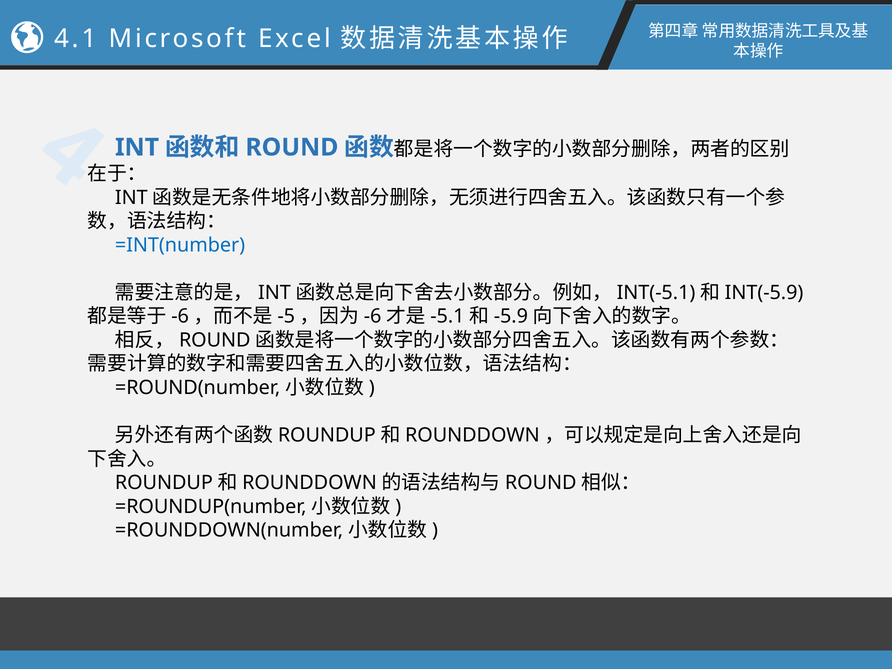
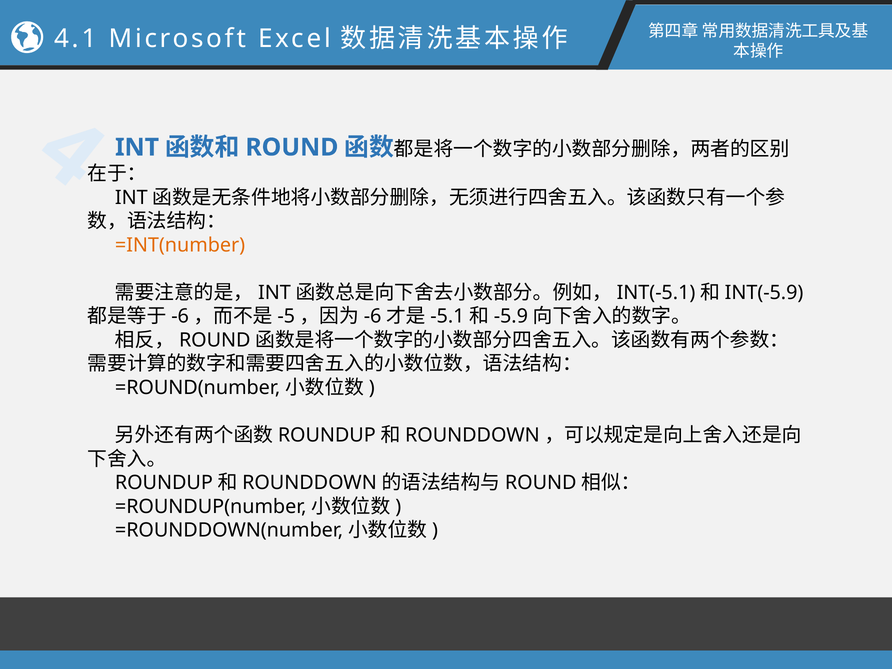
=INT(number colour: blue -> orange
